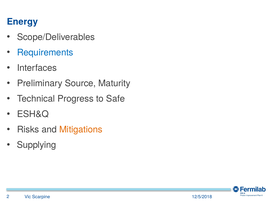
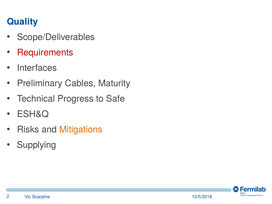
Energy: Energy -> Quality
Requirements colour: blue -> red
Source: Source -> Cables
